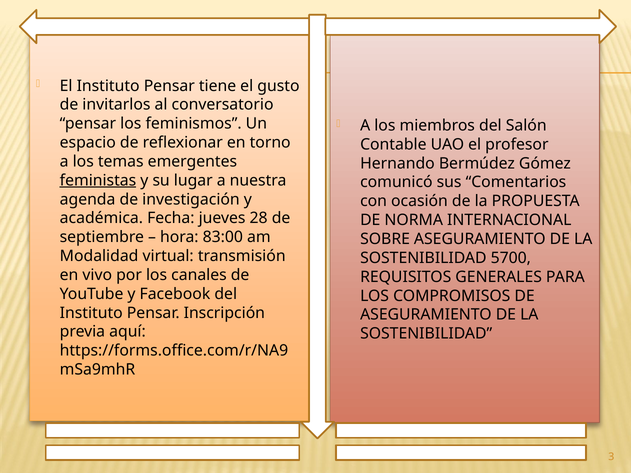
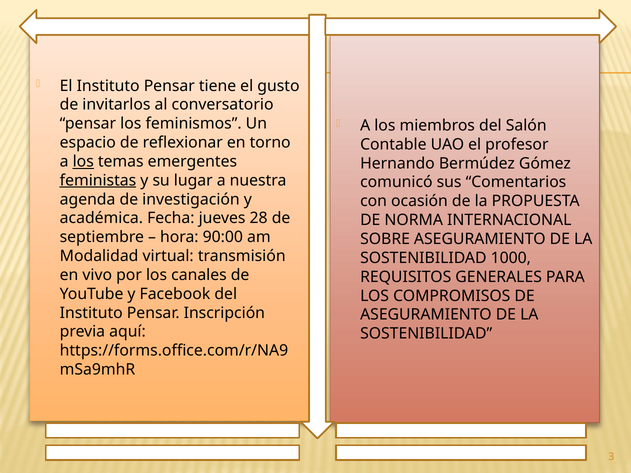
los at (83, 162) underline: none -> present
83:00: 83:00 -> 90:00
5700: 5700 -> 1000
